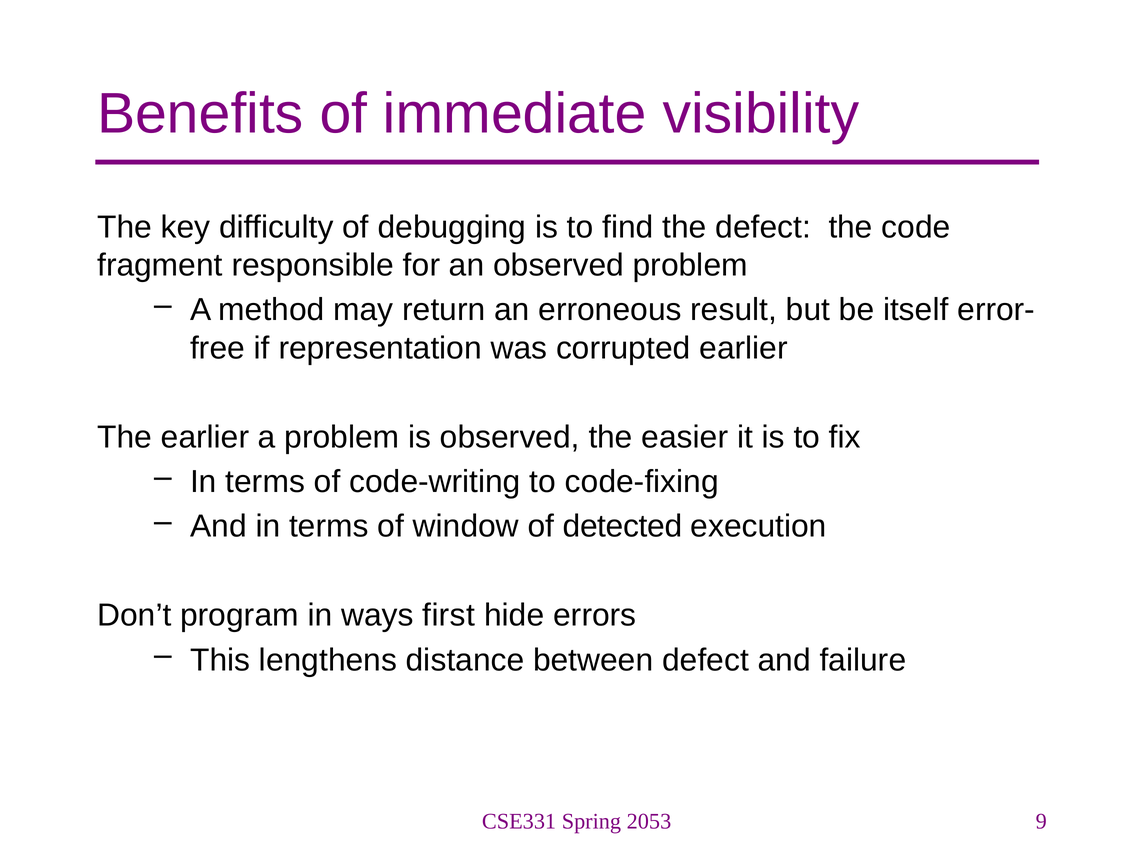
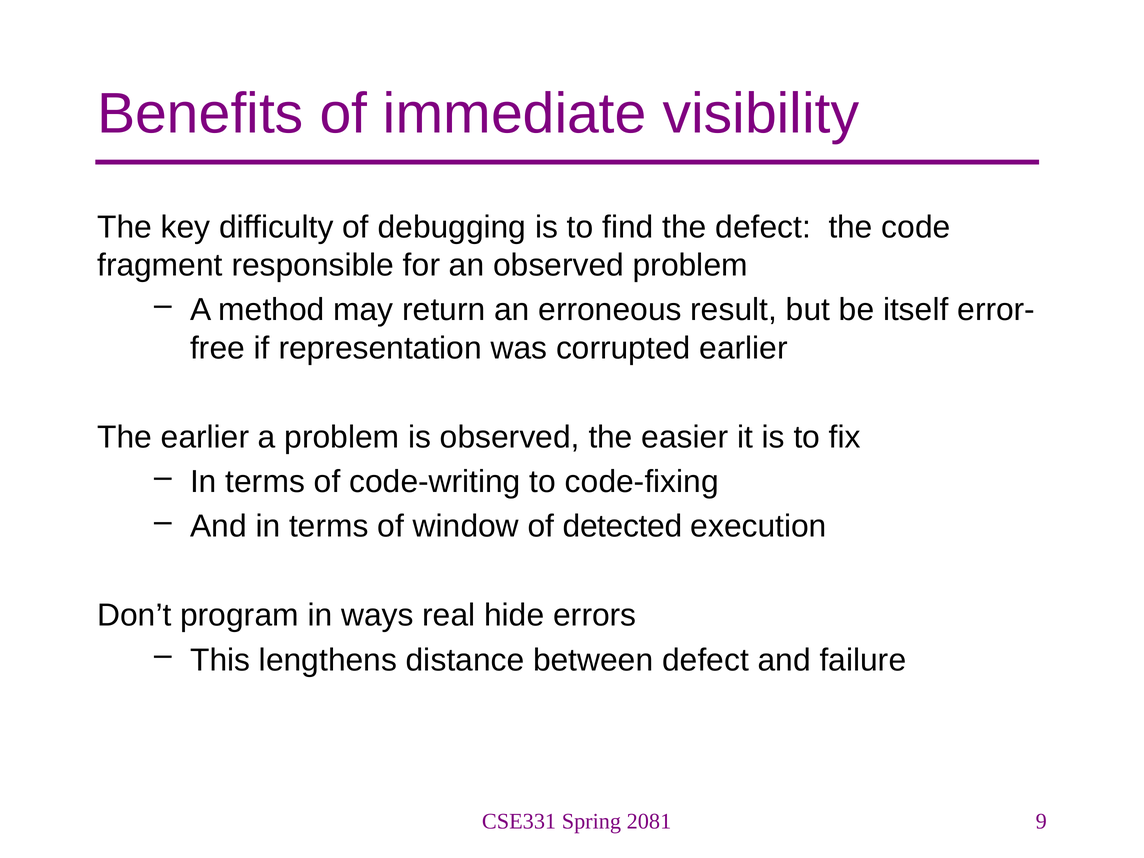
first: first -> real
2053: 2053 -> 2081
